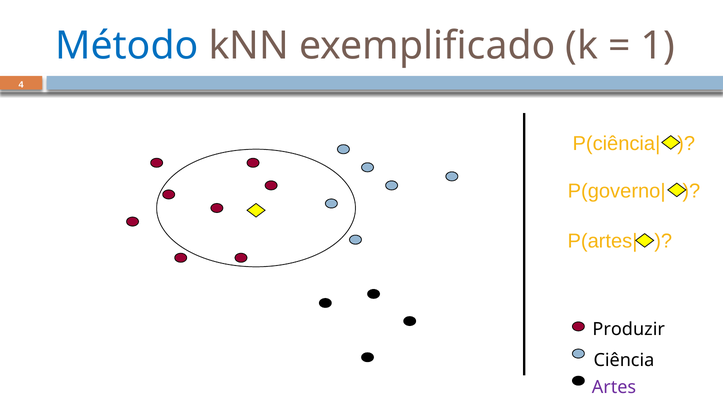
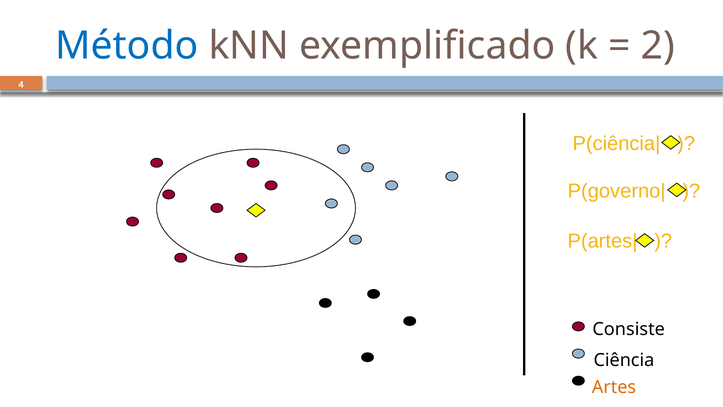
1: 1 -> 2
Produzir: Produzir -> Consiste
Artes colour: purple -> orange
